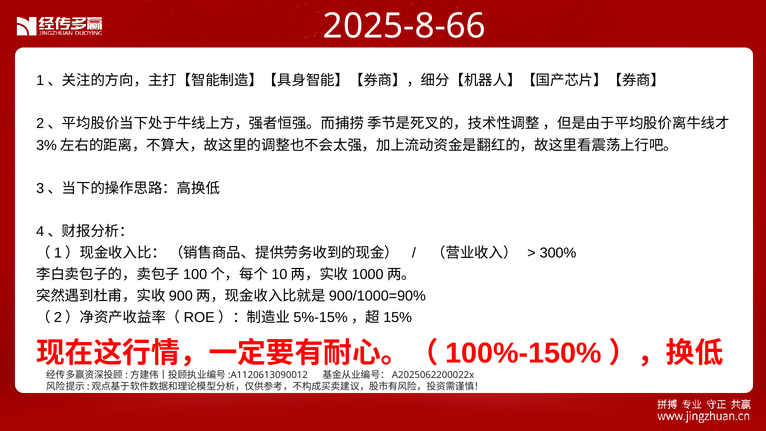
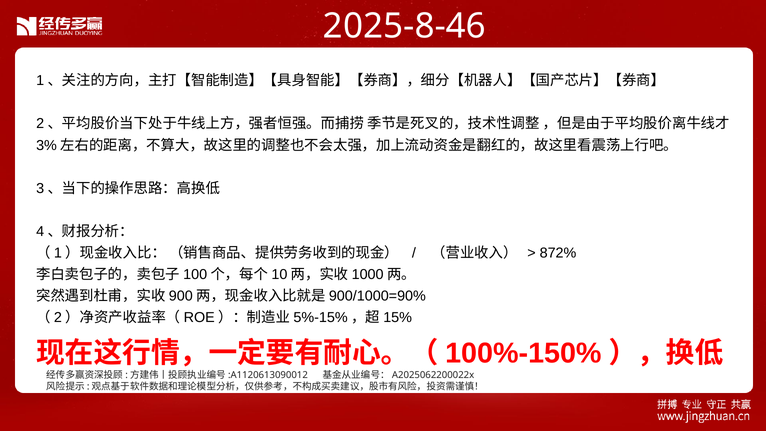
2025-8-66: 2025-8-66 -> 2025-8-46
300%: 300% -> 872%
